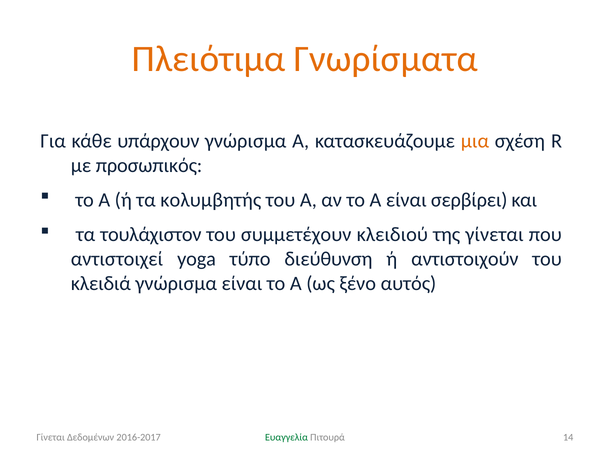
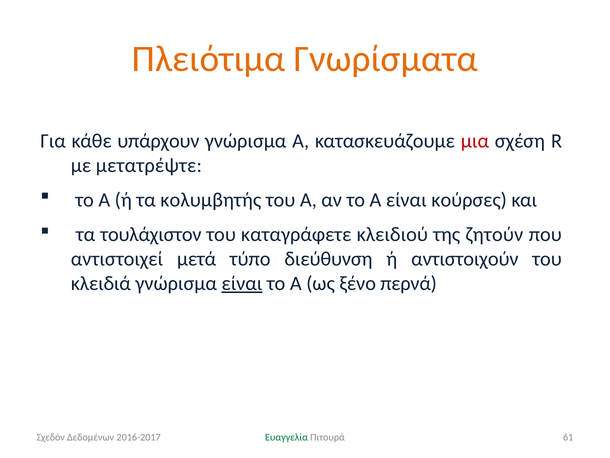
μια colour: orange -> red
προσωπικός: προσωπικός -> μετατρέψτε
σερβίρει: σερβίρει -> κούρσες
συμμετέχουν: συμμετέχουν -> καταγράφετε
της γίνεται: γίνεται -> ζητούν
yoga: yoga -> μετά
είναι at (242, 283) underline: none -> present
αυτός: αυτός -> περνά
Γίνεται at (51, 437): Γίνεται -> Σχεδόν
14: 14 -> 61
